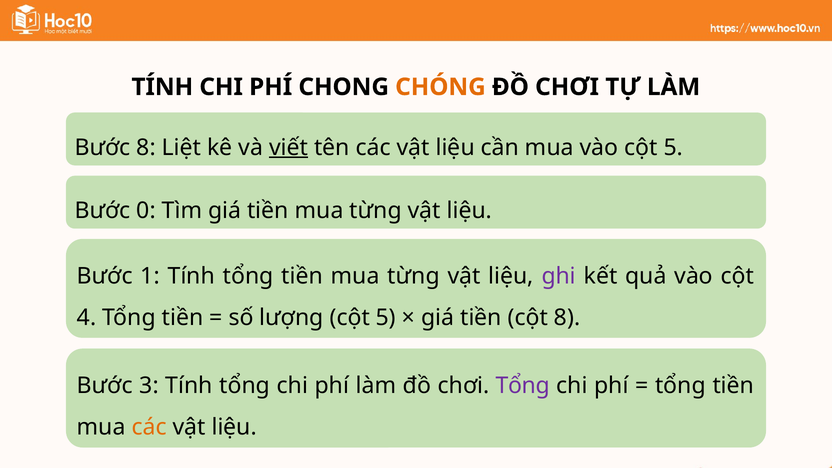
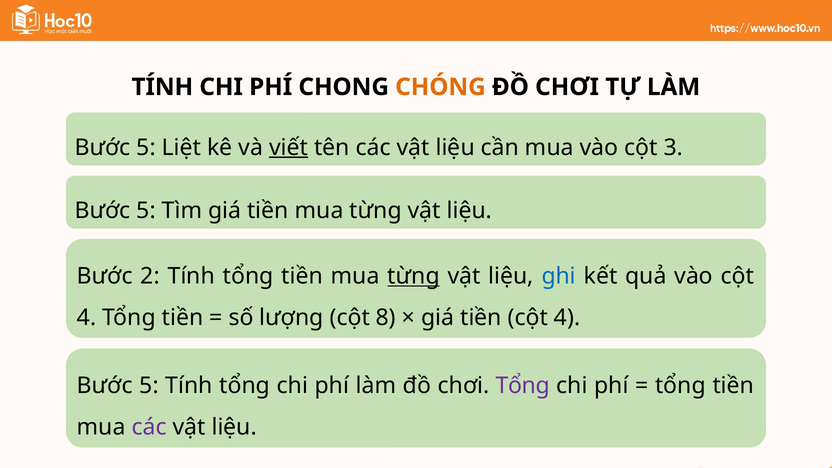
8 at (146, 148): 8 -> 5
vào cột 5: 5 -> 3
0 at (146, 211): 0 -> 5
1: 1 -> 2
từng at (414, 276) underline: none -> present
ghi colour: purple -> blue
lượng cột 5: 5 -> 8
tiền cột 8: 8 -> 4
3 at (149, 386): 3 -> 5
các at (149, 427) colour: orange -> purple
